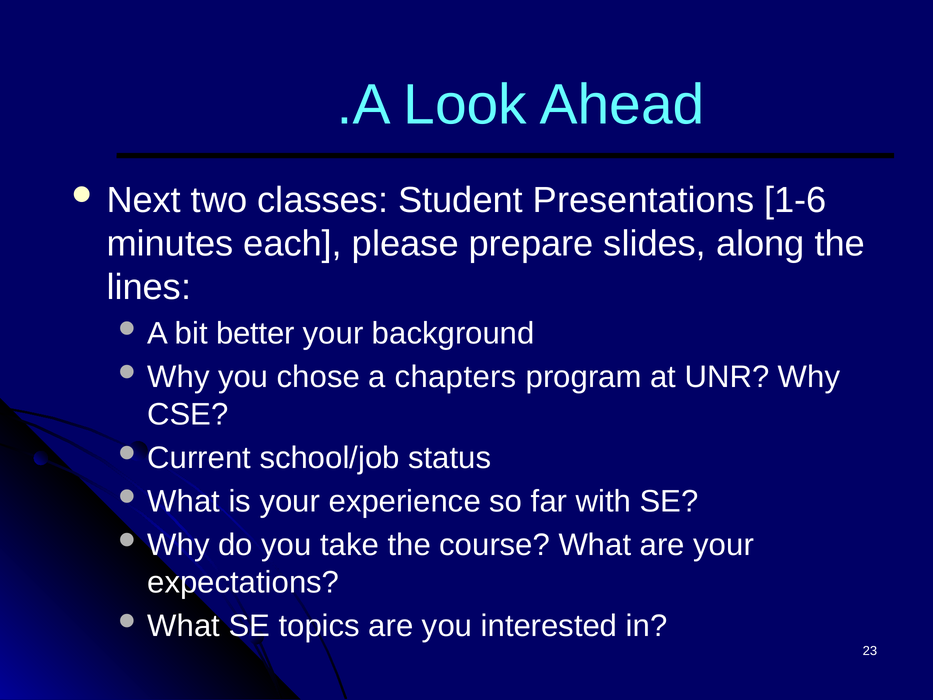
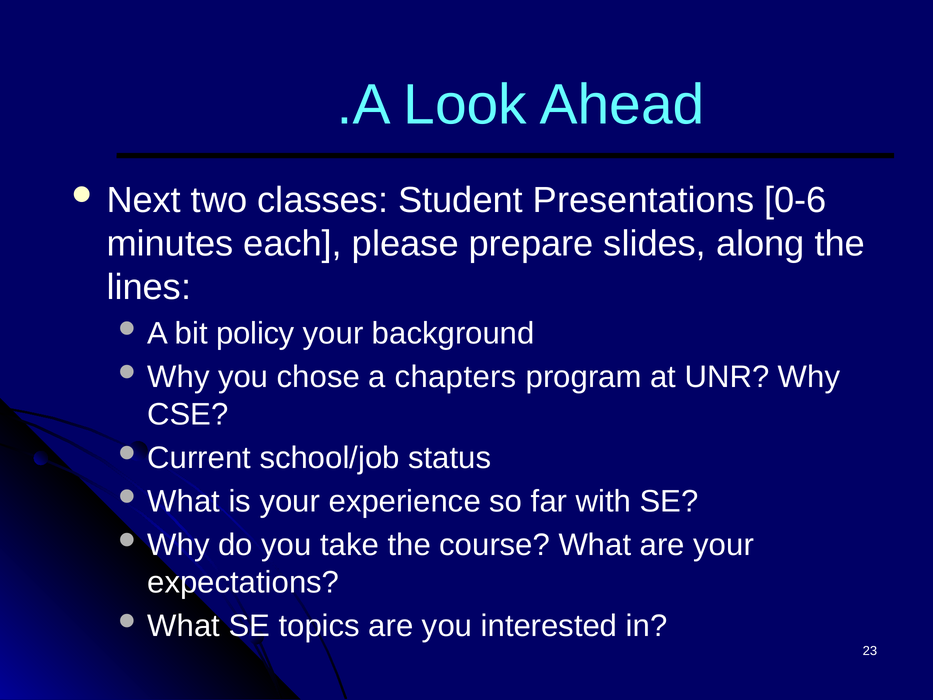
1-6: 1-6 -> 0-6
better: better -> policy
